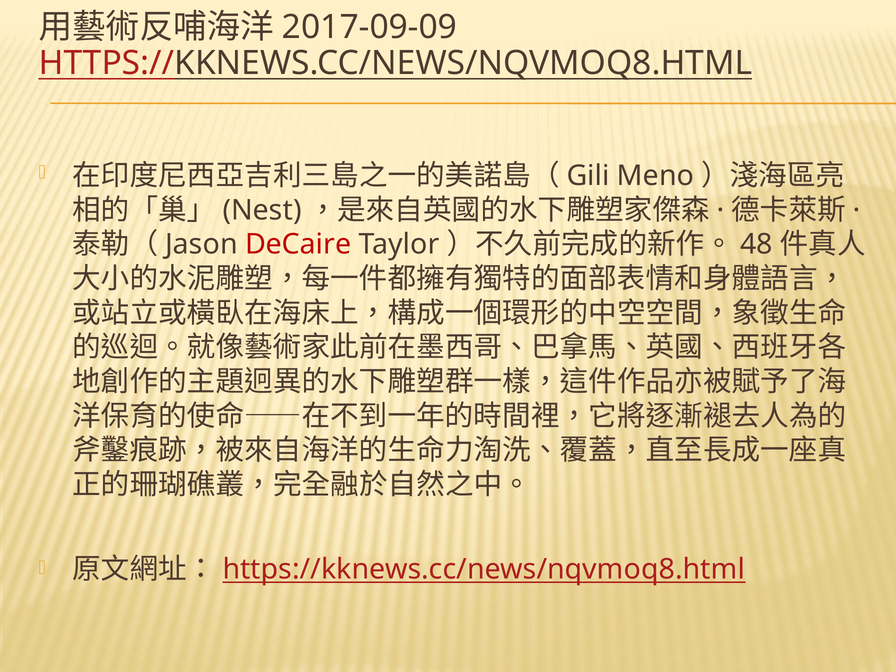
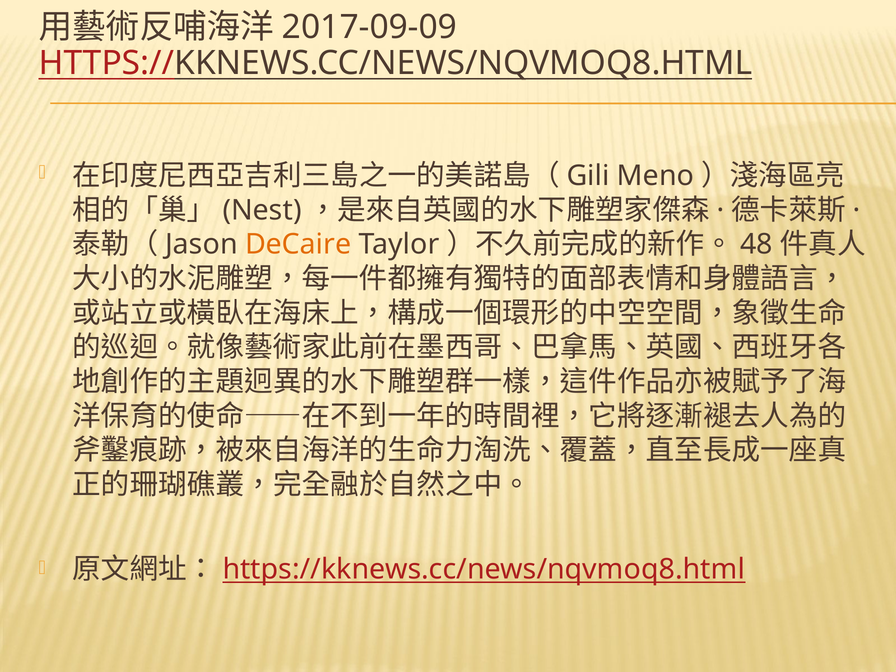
DeCaire colour: red -> orange
